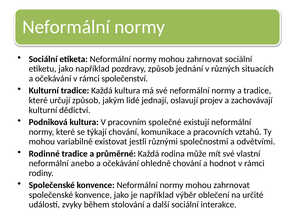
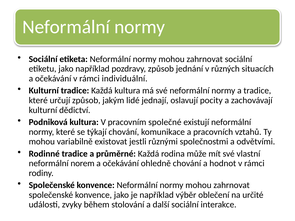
společenství: společenství -> individuální
projev: projev -> pocity
anebo: anebo -> norem
